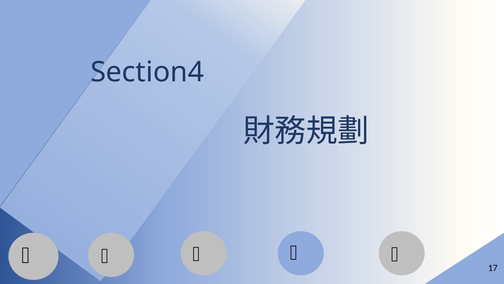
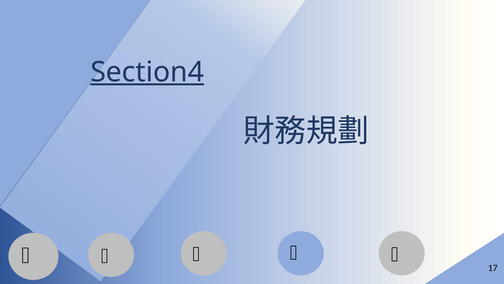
Section4 underline: none -> present
